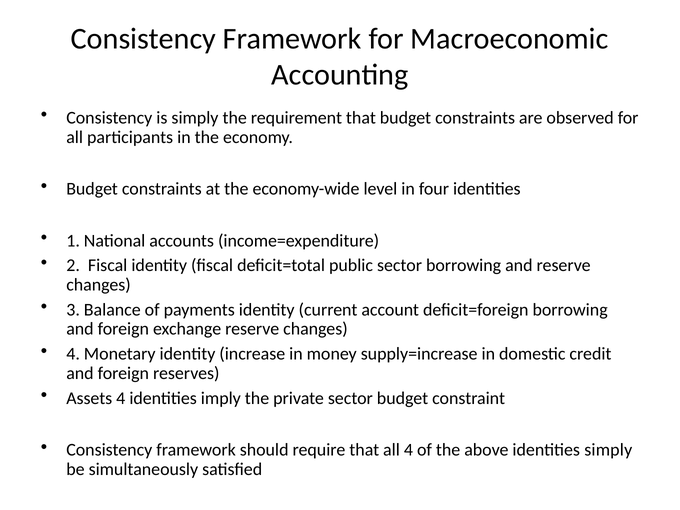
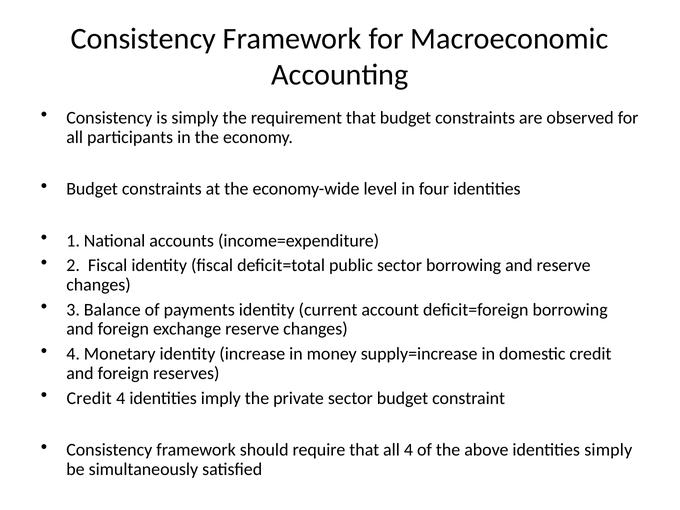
Assets at (89, 398): Assets -> Credit
